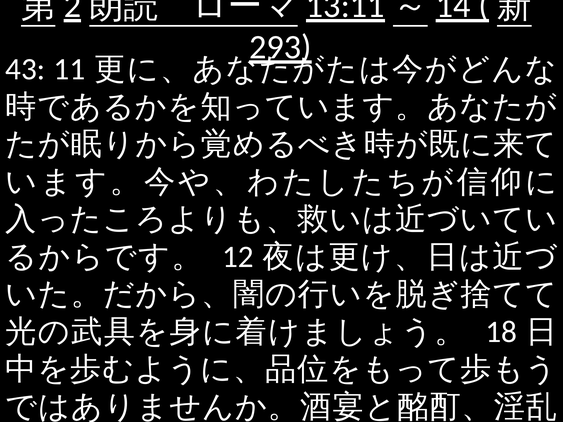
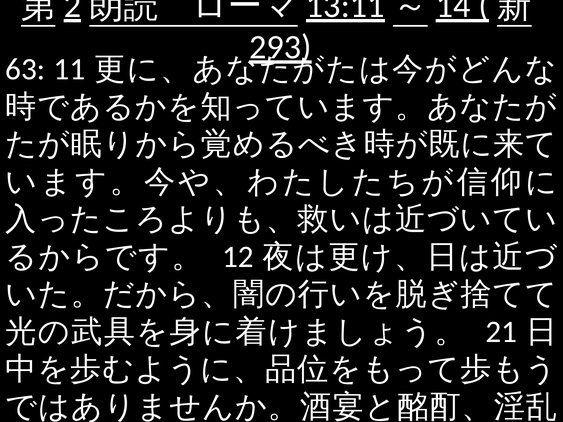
43: 43 -> 63
18: 18 -> 21
